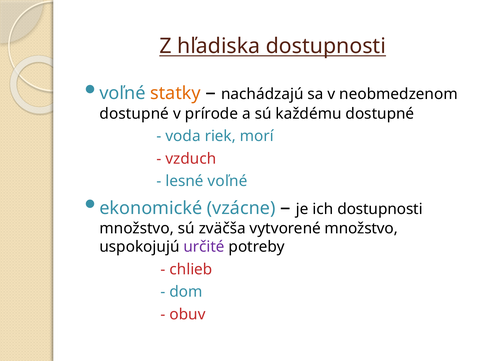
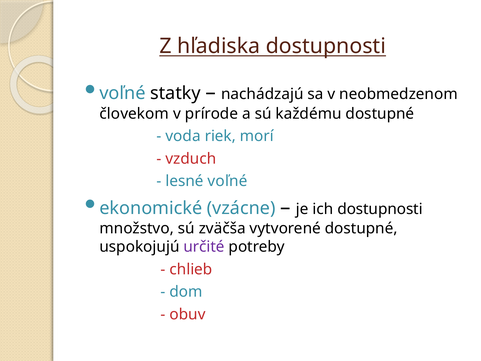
statky colour: orange -> black
dostupné at (134, 114): dostupné -> človekom
vytvorené množstvo: množstvo -> dostupné
